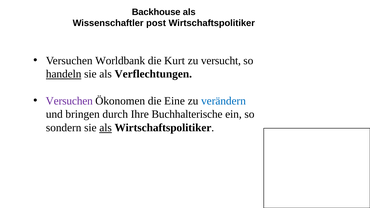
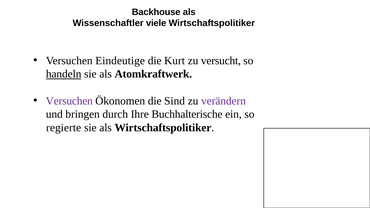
post: post -> viele
Worldbank: Worldbank -> Eindeutige
Verflechtungen: Verflechtungen -> Atomkraftwerk
Eine: Eine -> Sind
verändern colour: blue -> purple
sondern: sondern -> regierte
als at (106, 128) underline: present -> none
